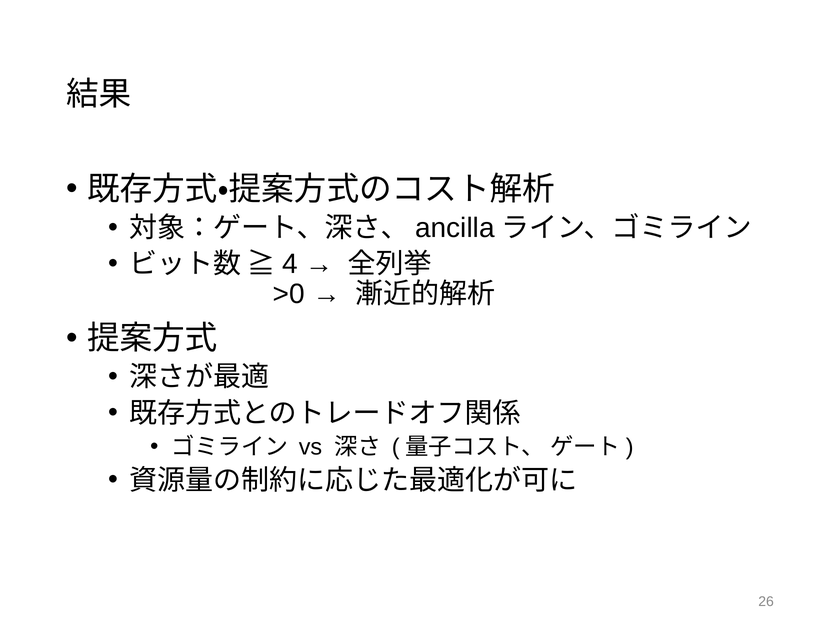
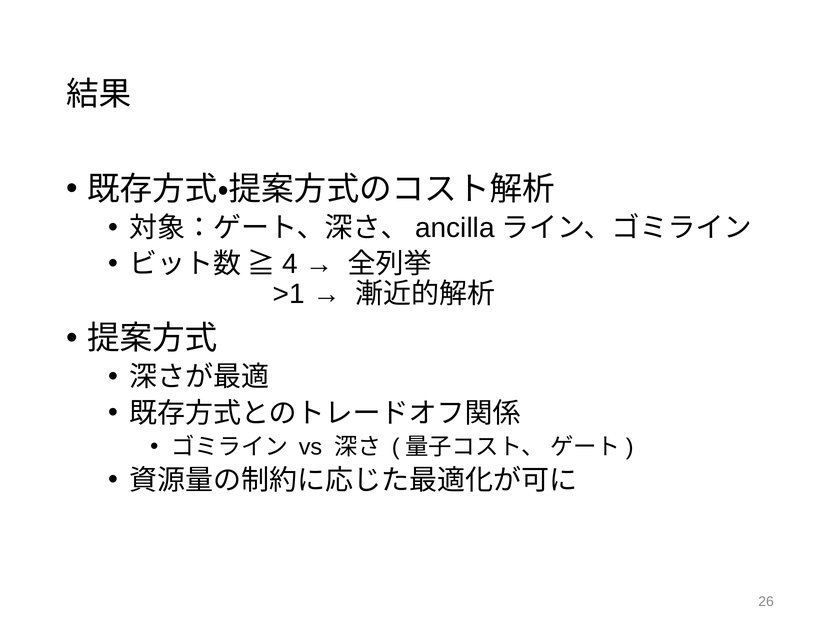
>0: >0 -> >1
